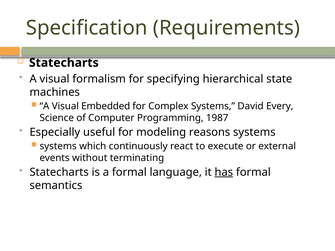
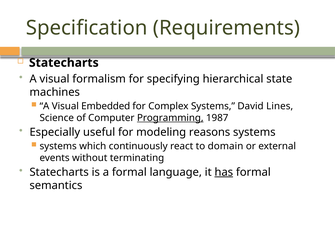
Every: Every -> Lines
Programming underline: none -> present
execute: execute -> domain
